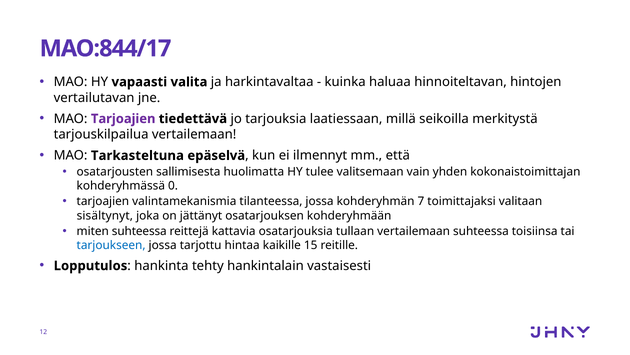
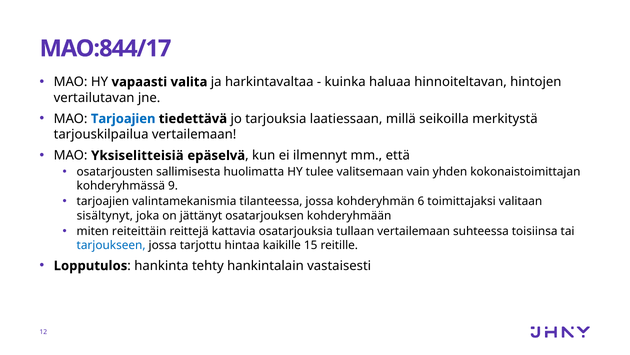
Tarjoajien at (123, 119) colour: purple -> blue
Tarkasteltuna: Tarkasteltuna -> Yksiselitteisiä
0: 0 -> 9
7: 7 -> 6
miten suhteessa: suhteessa -> reiteittäin
